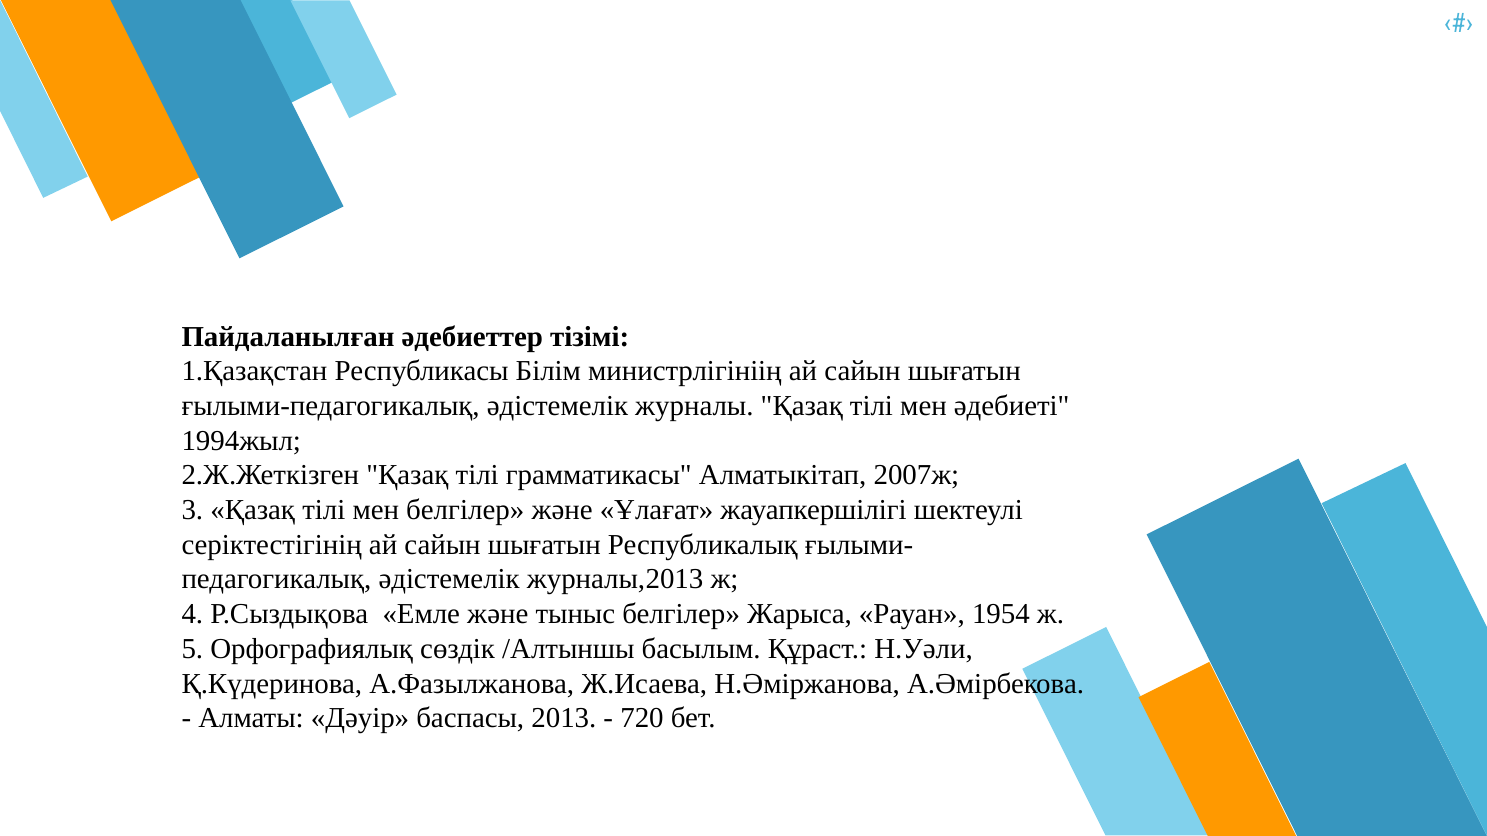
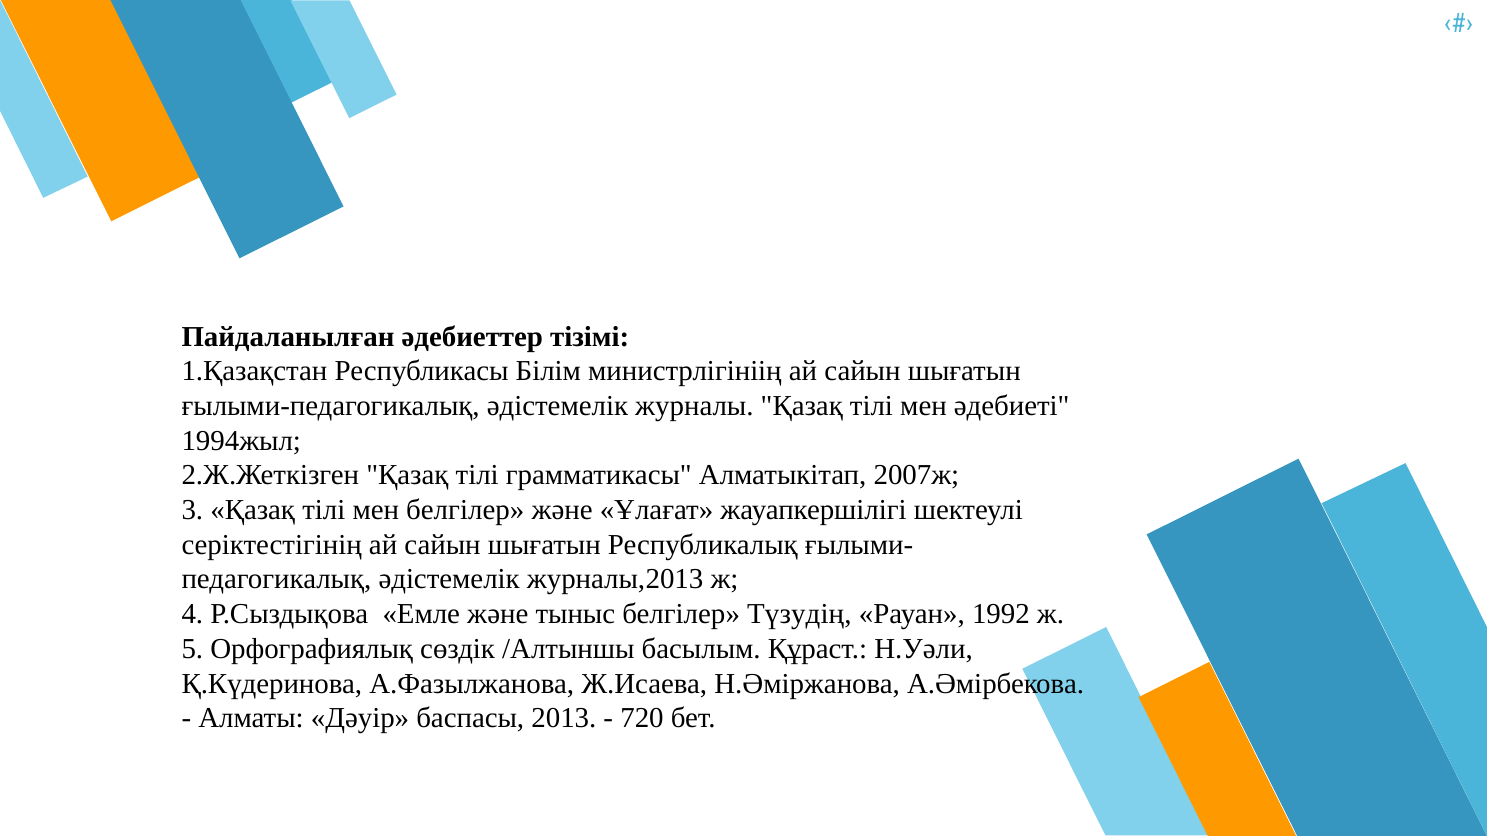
Жарыса: Жарыса -> Түзудің
1954: 1954 -> 1992
